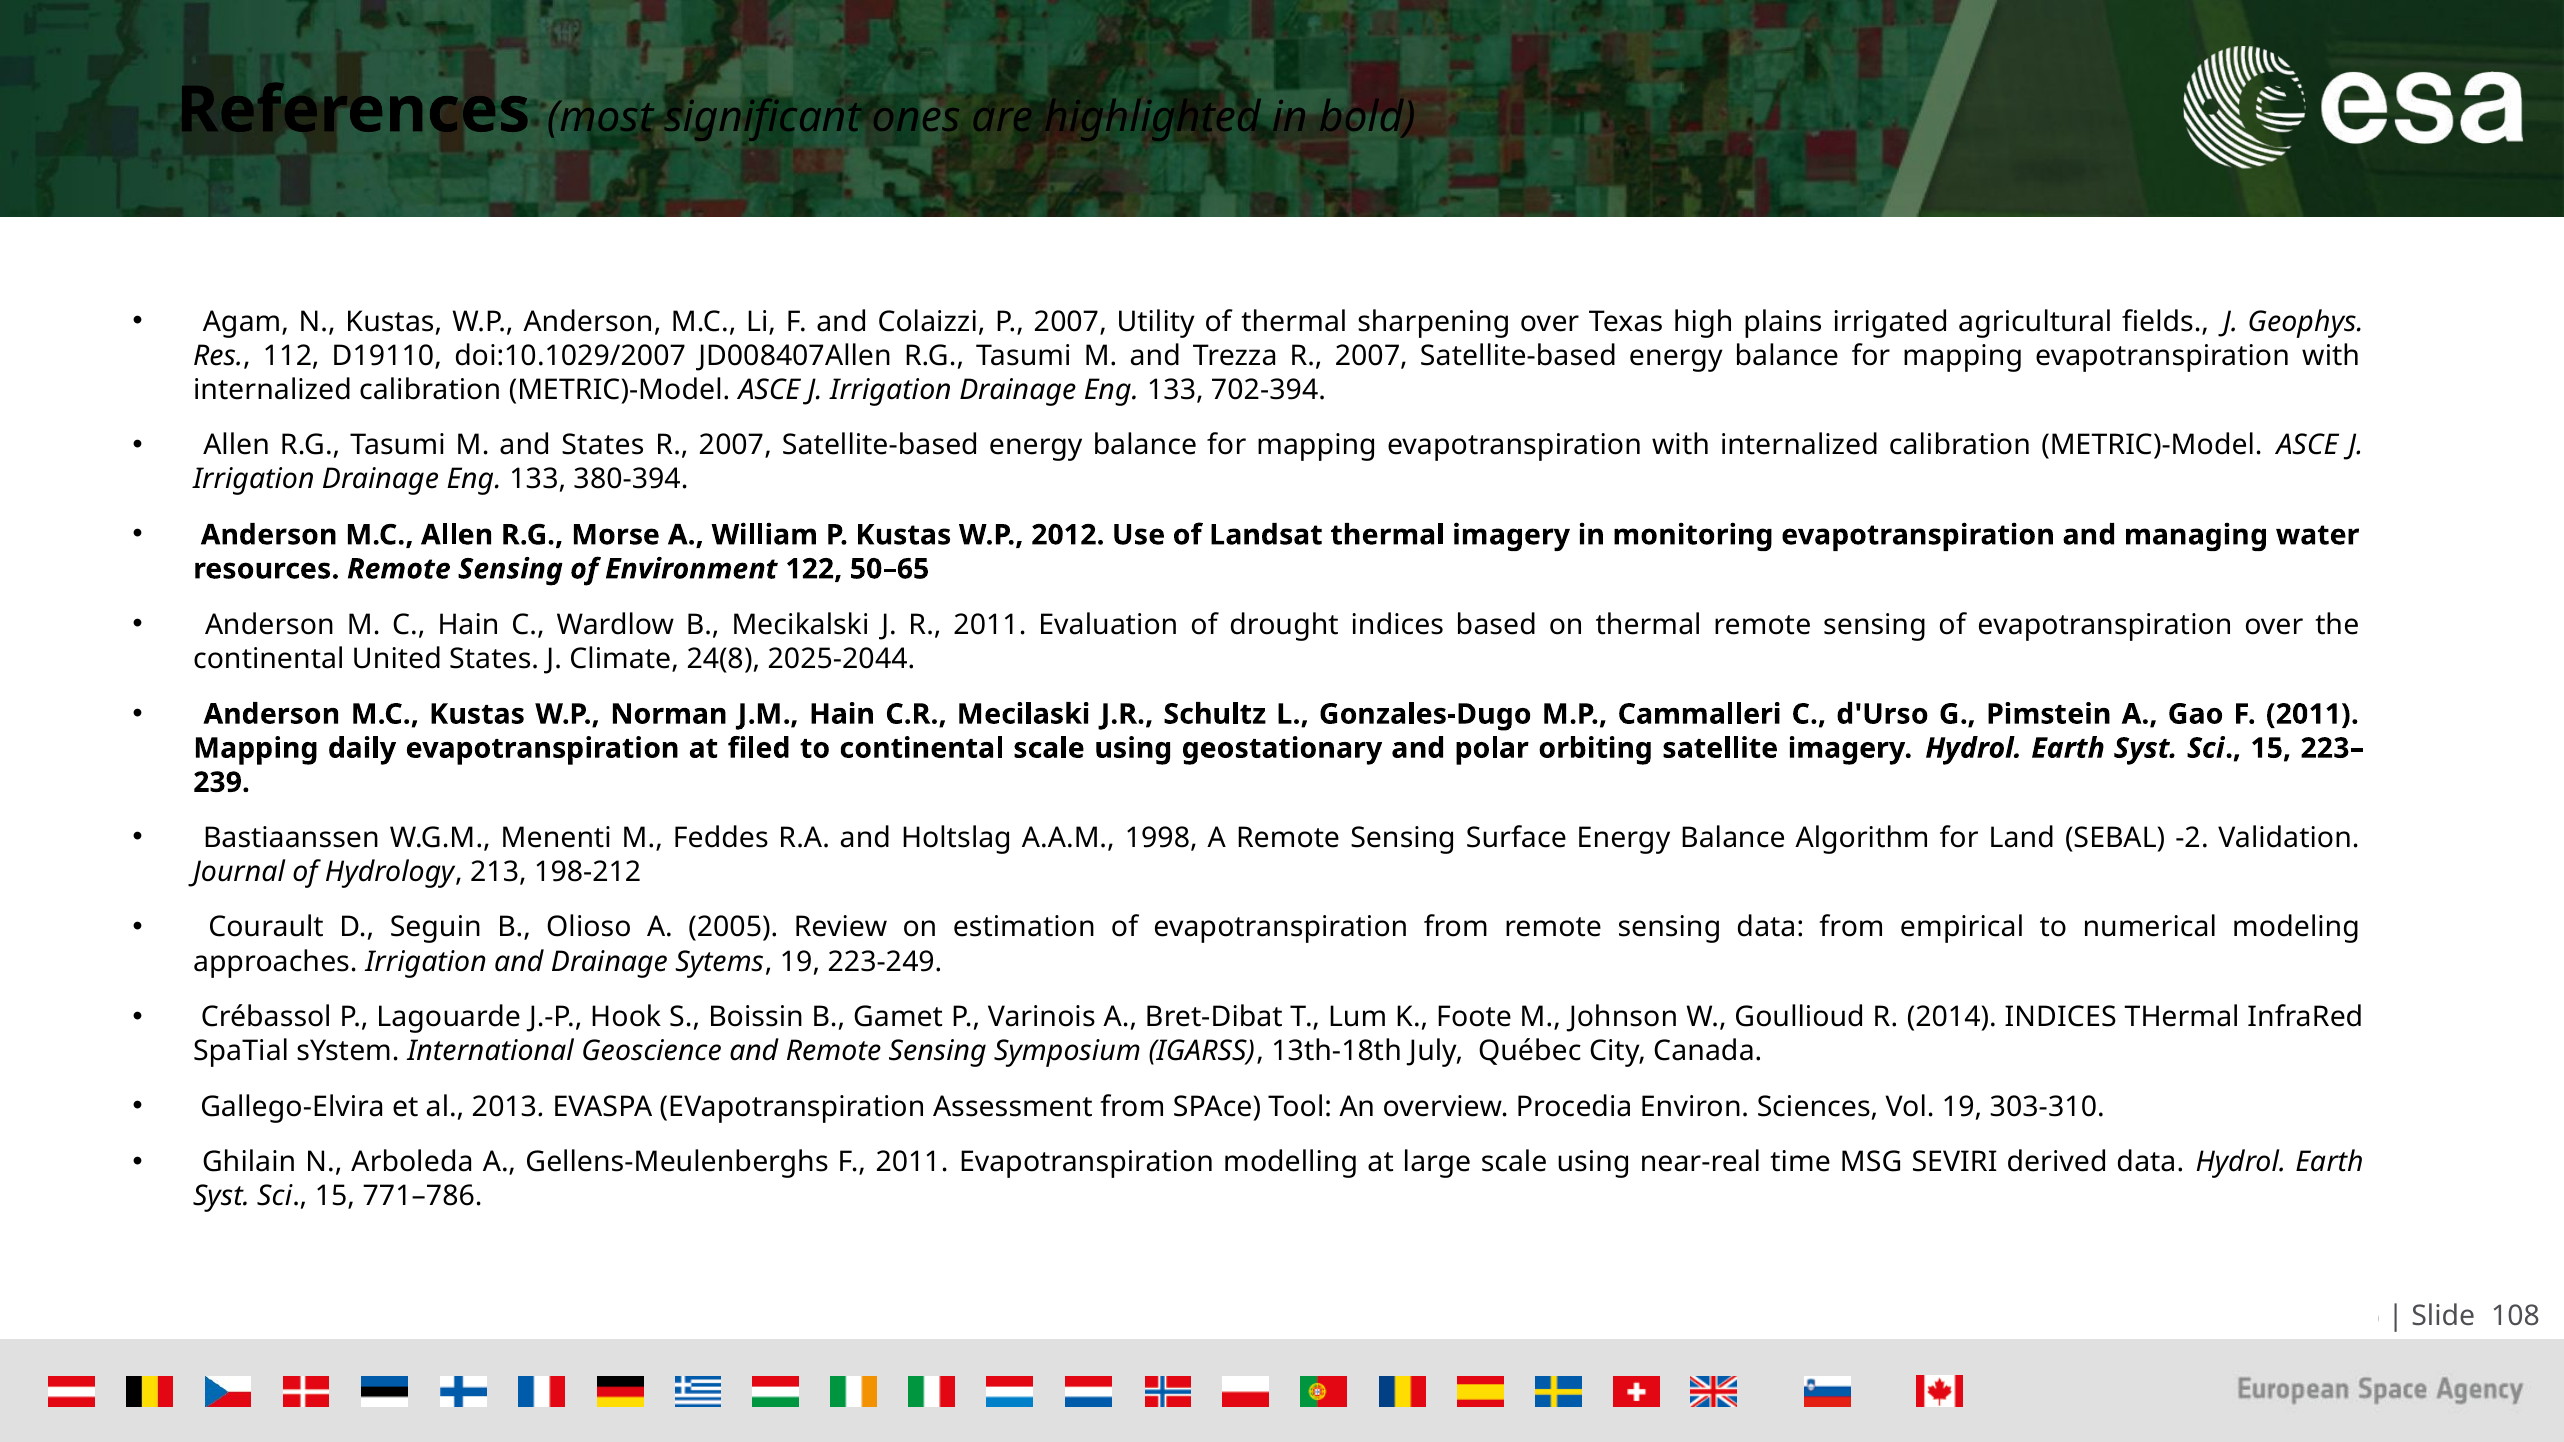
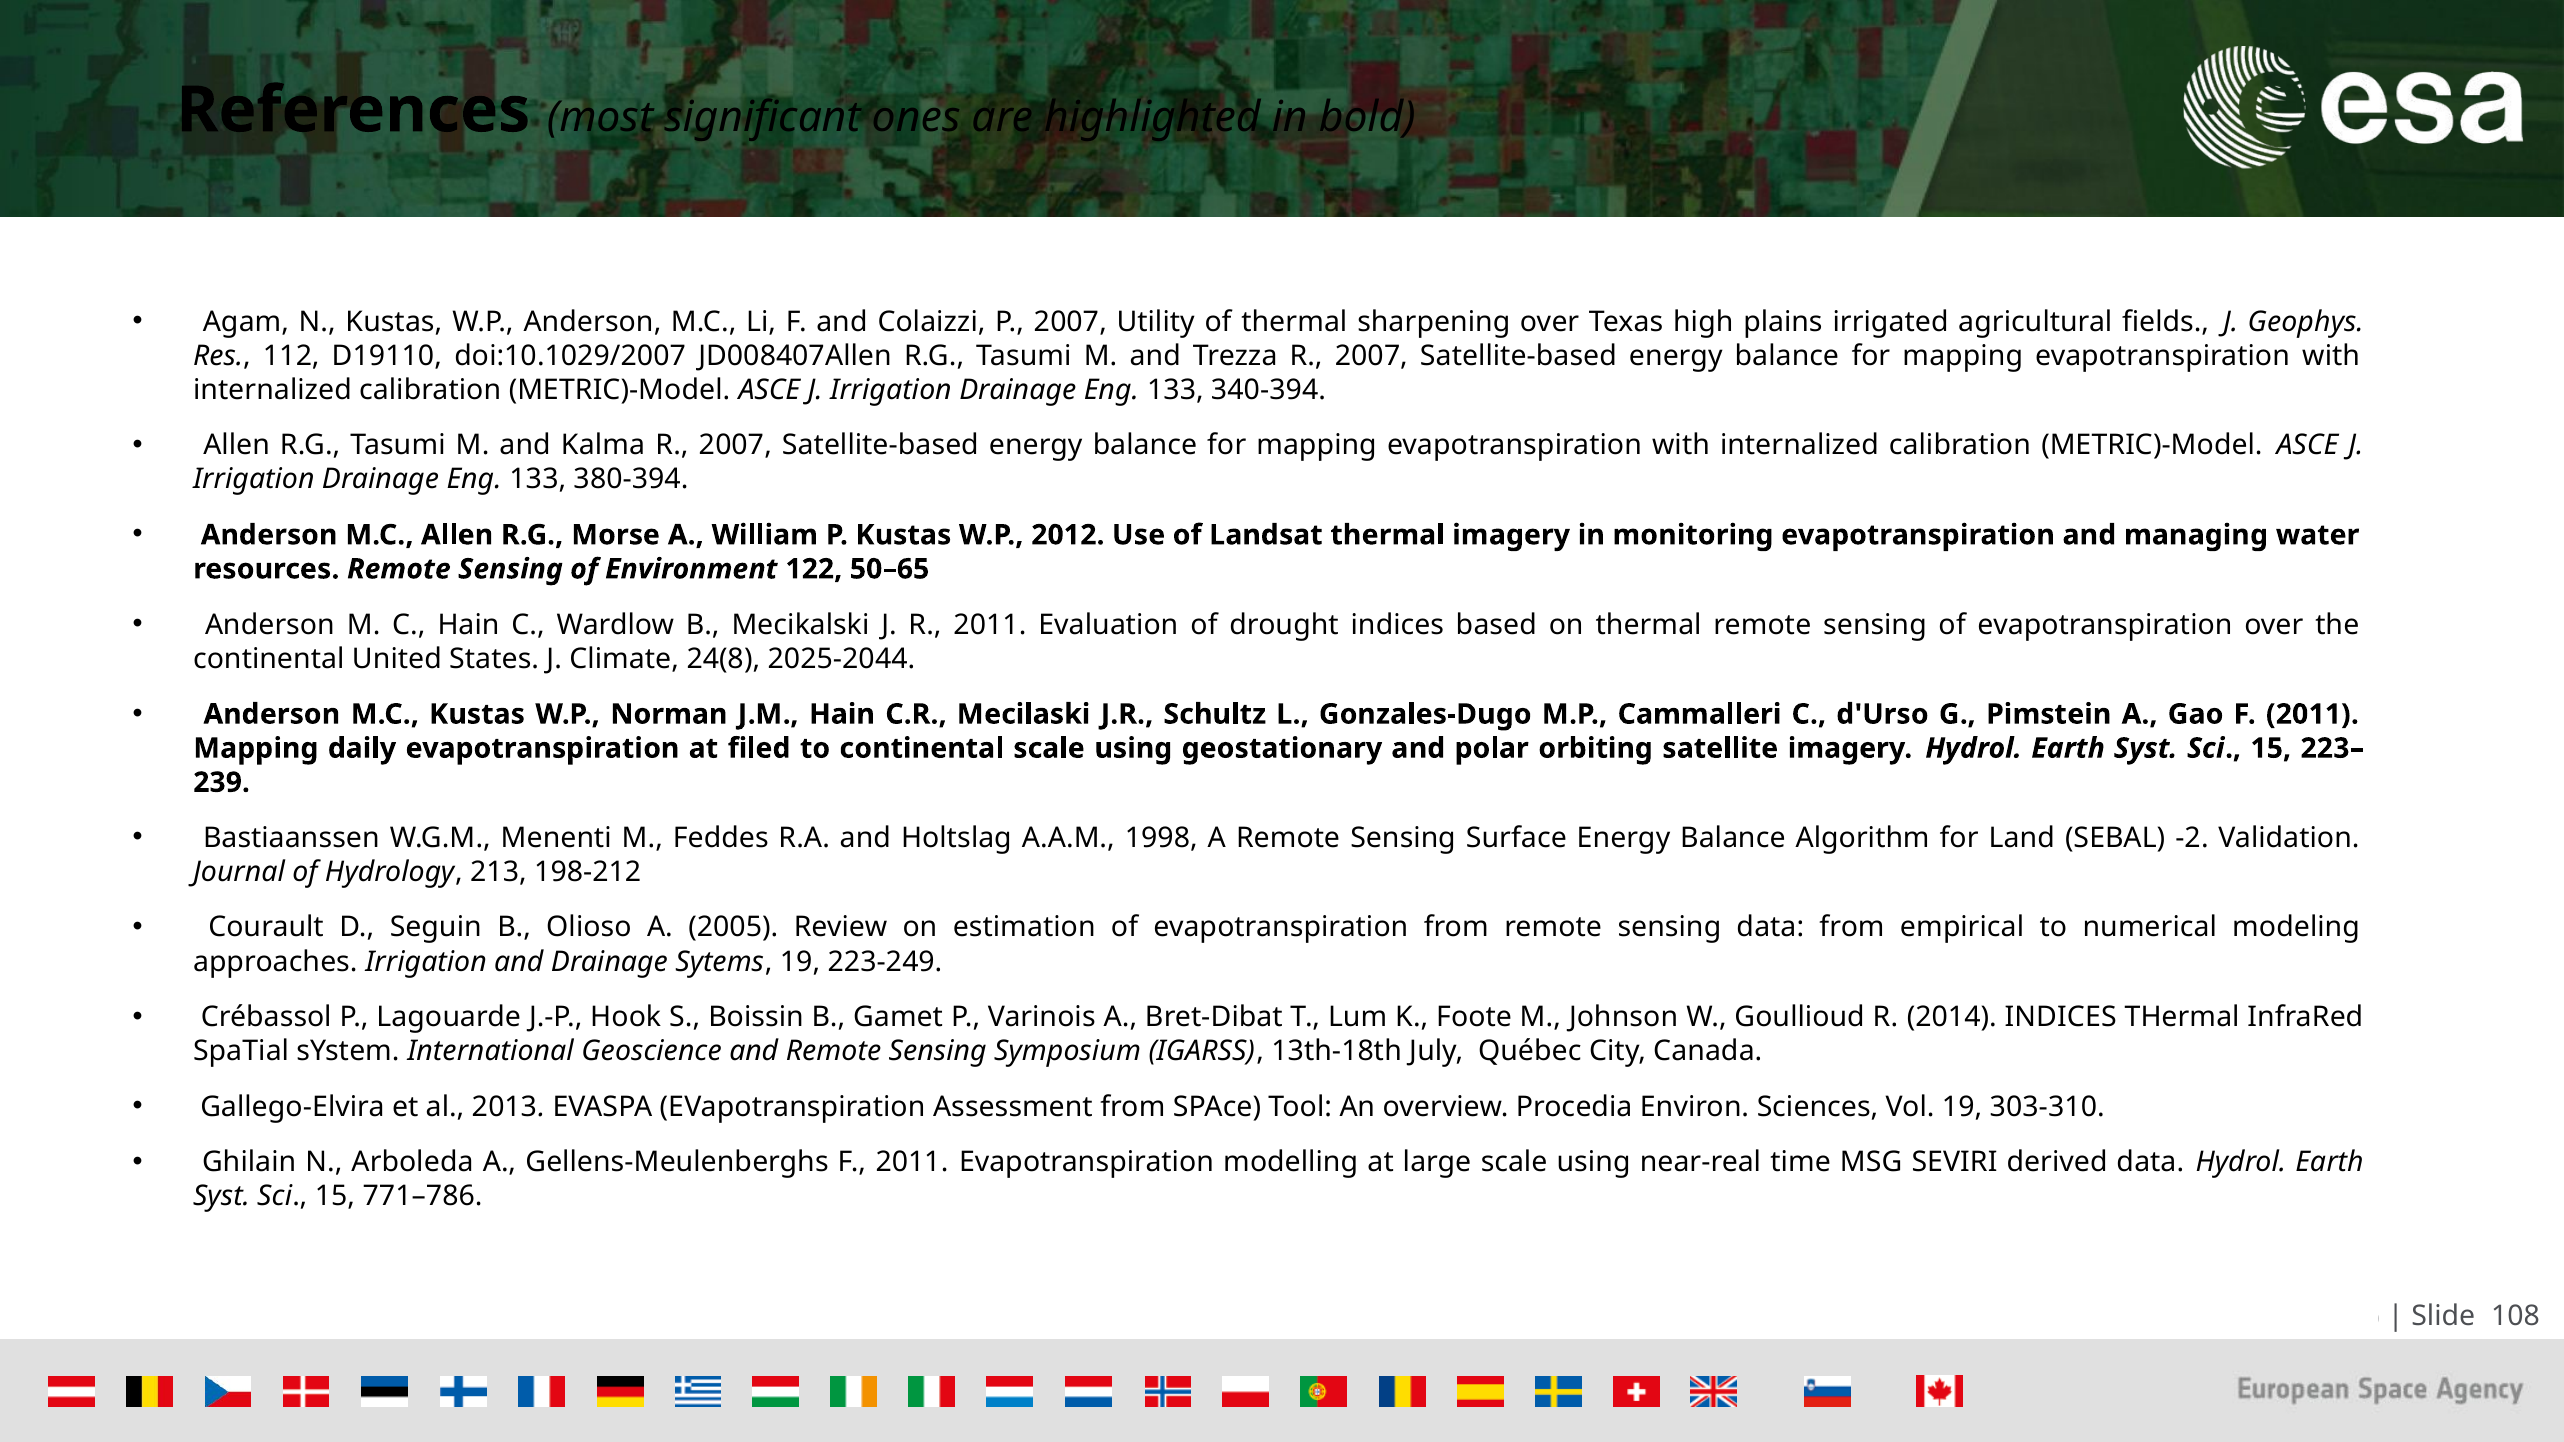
702-394: 702-394 -> 340-394
and States: States -> Kalma
